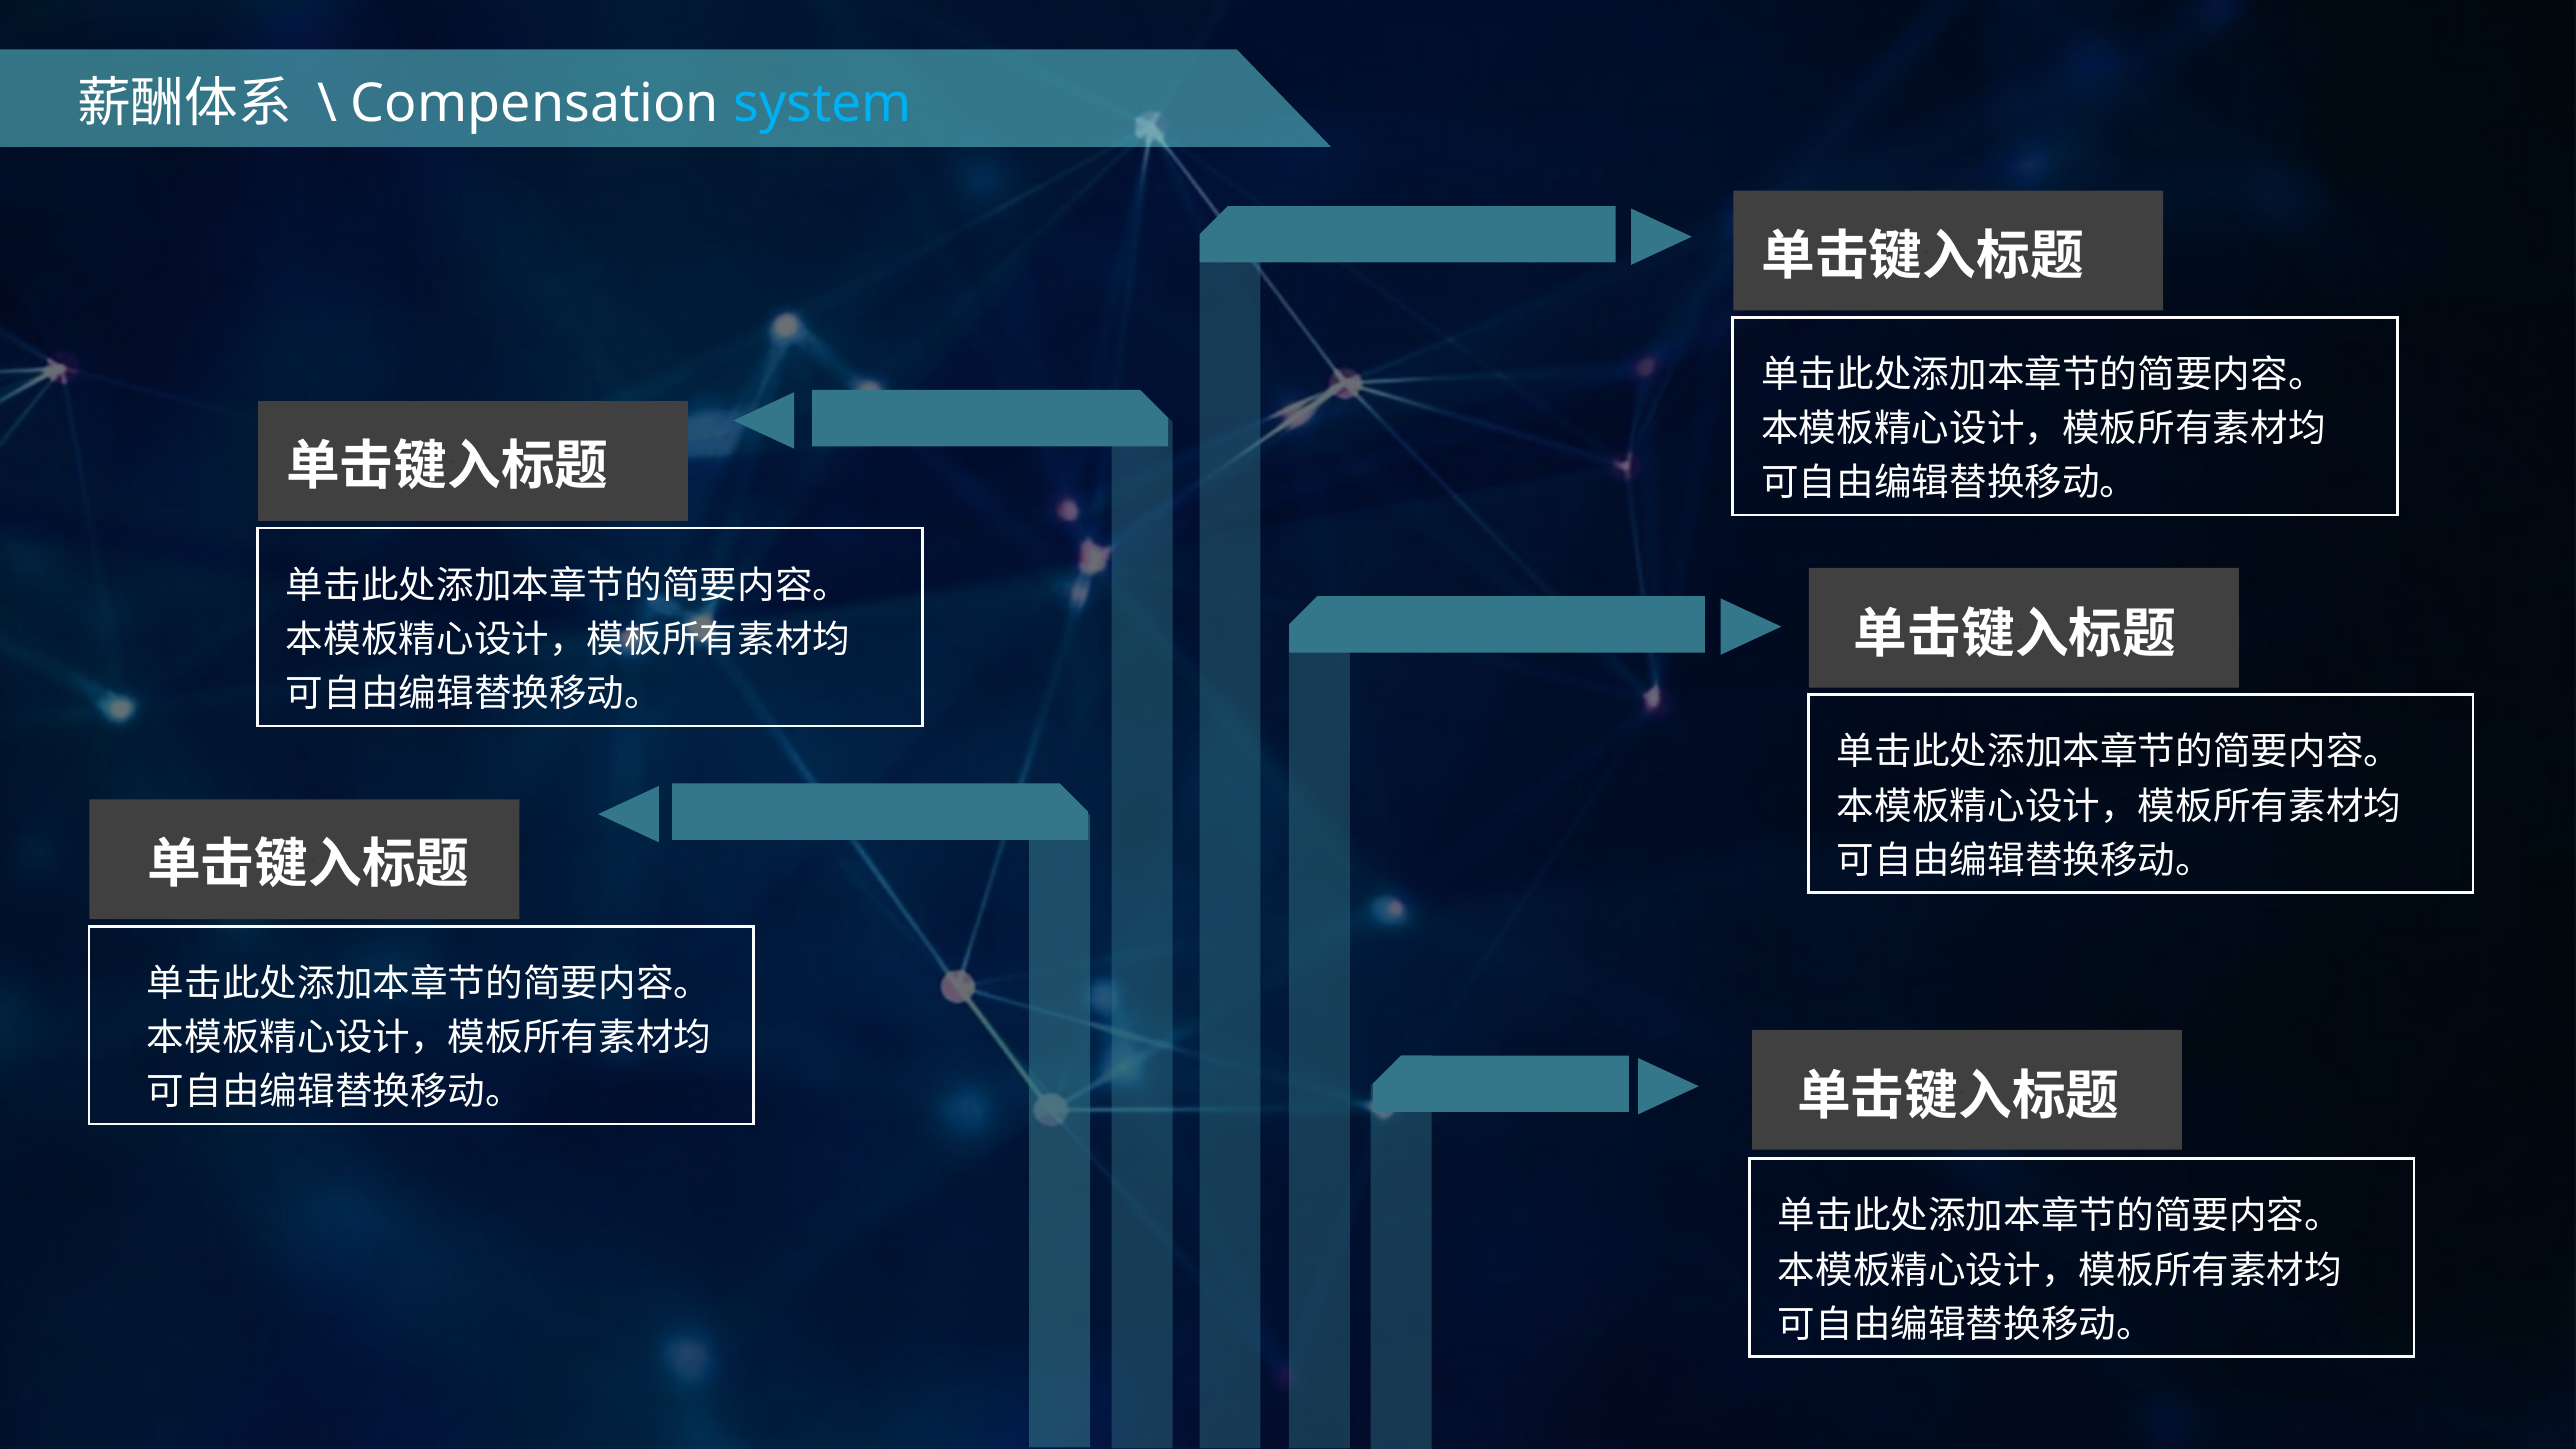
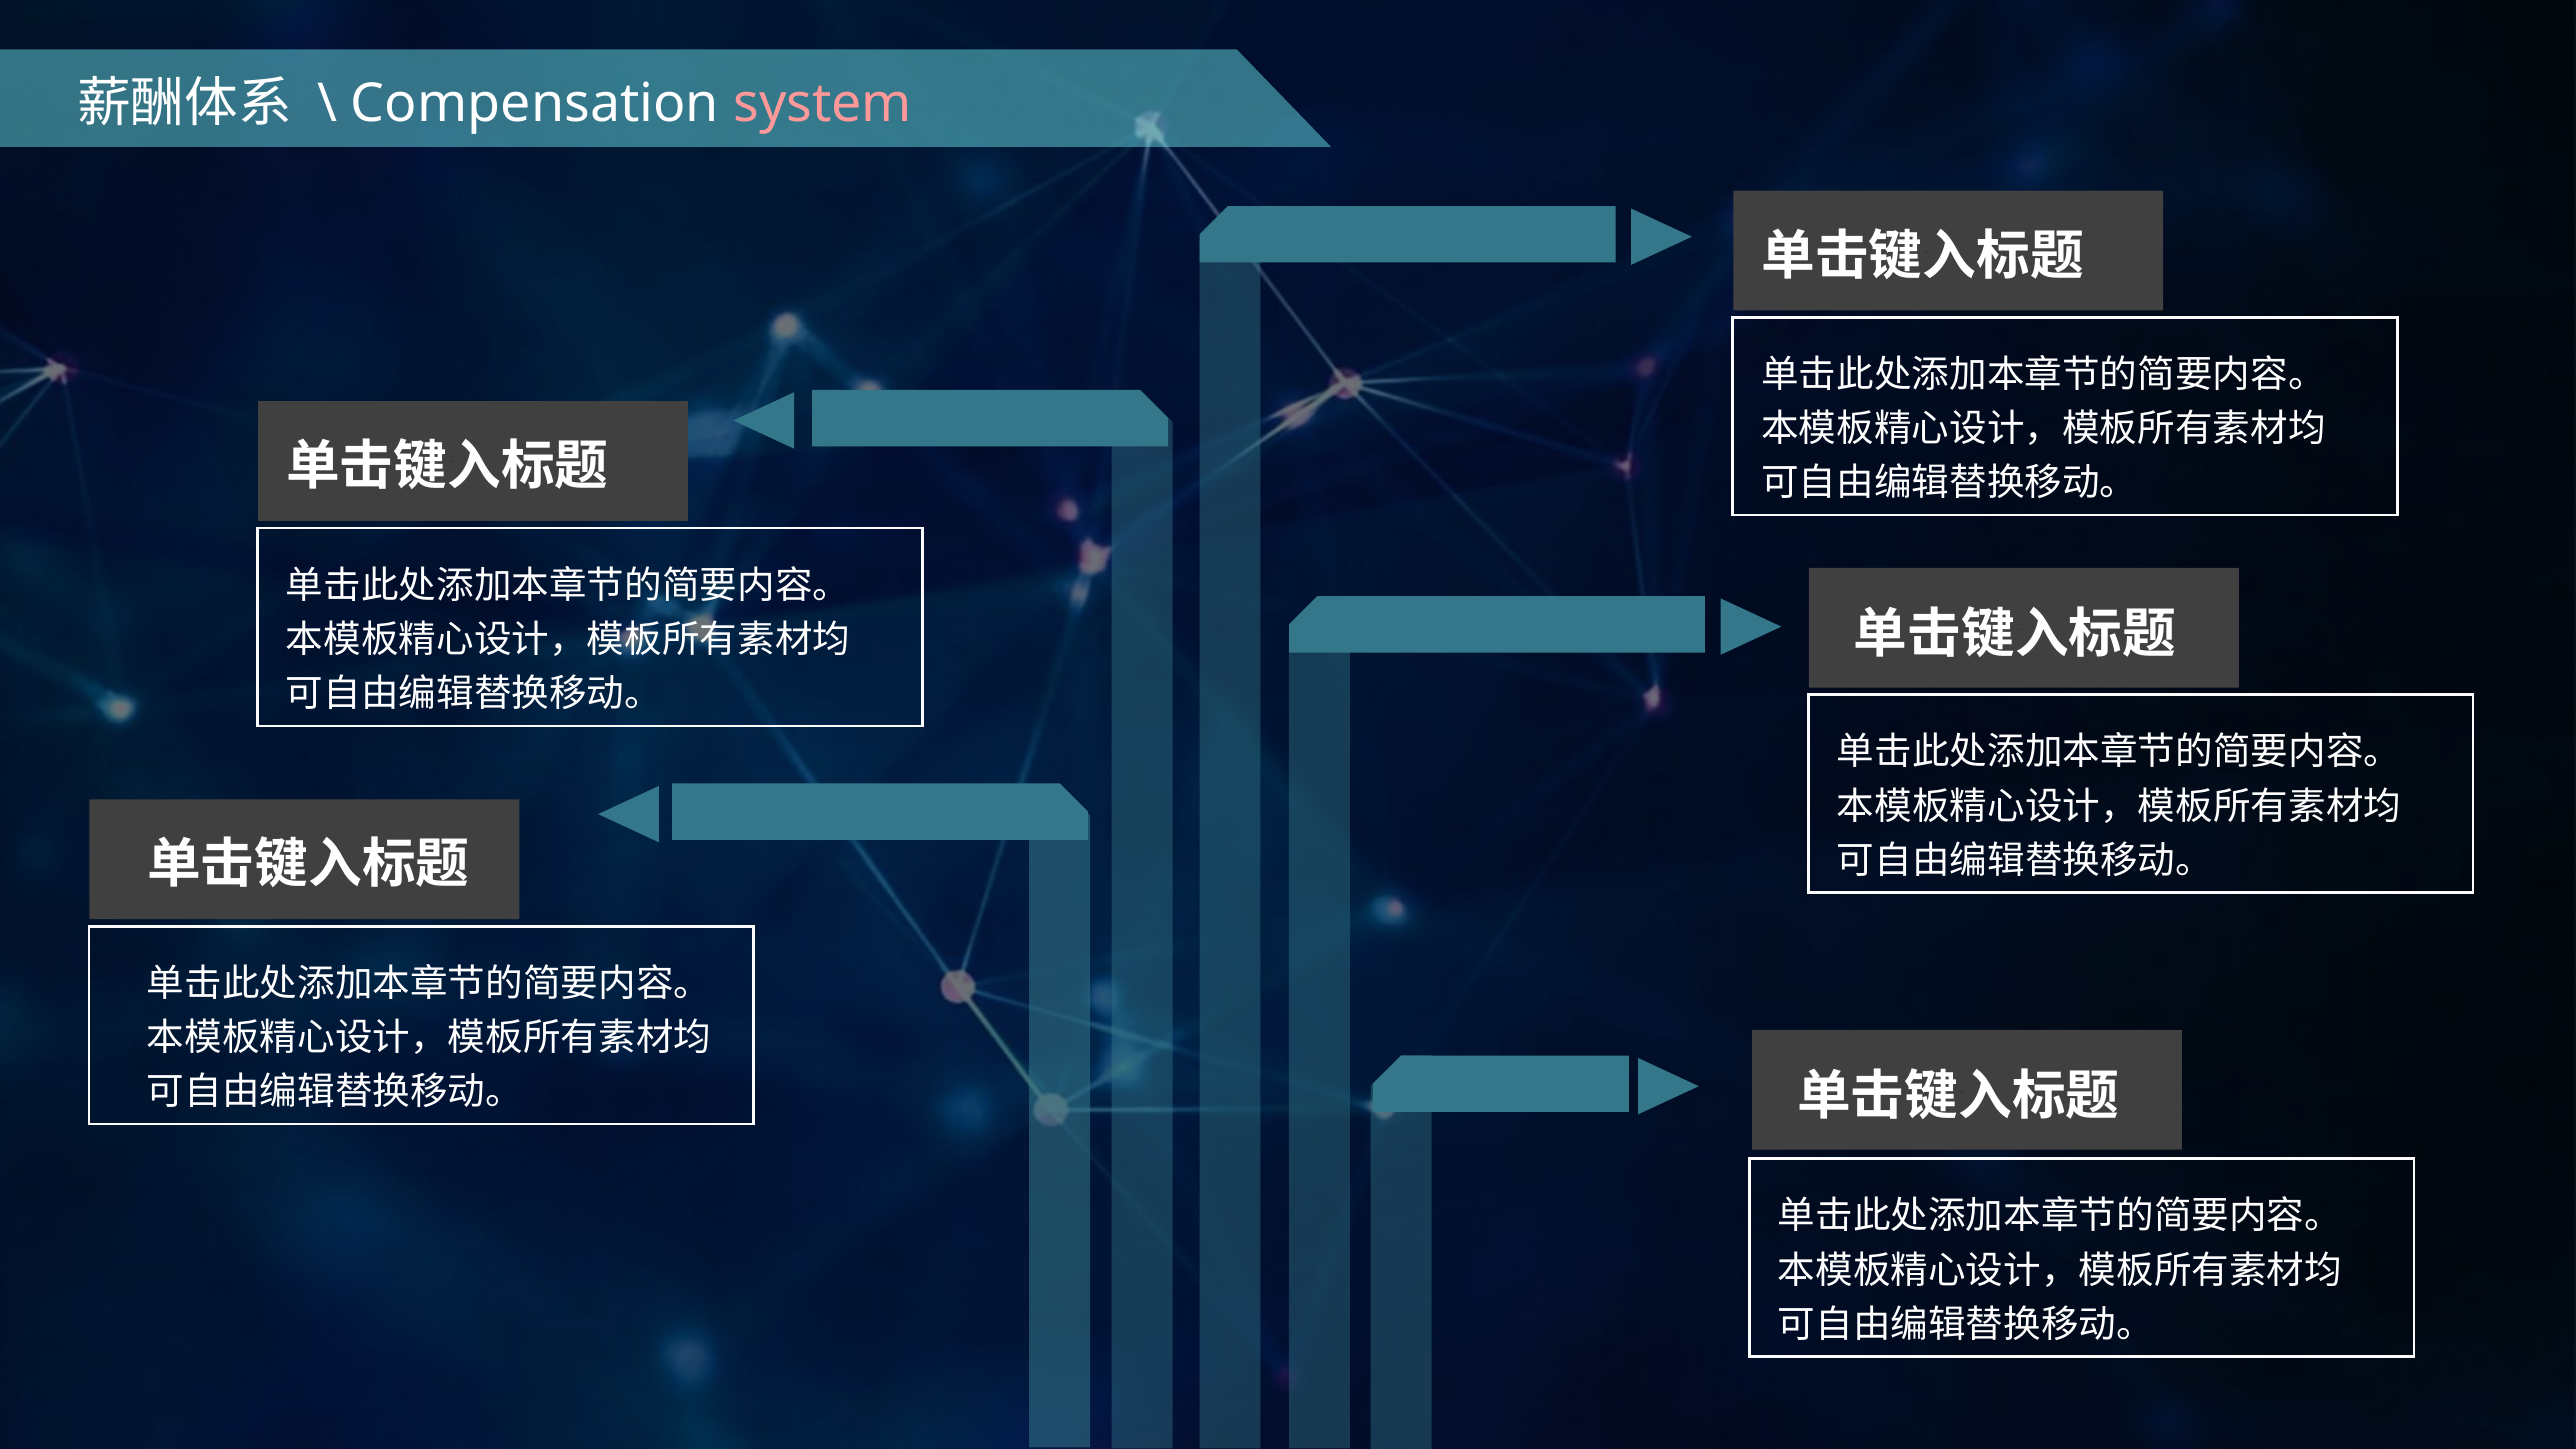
system colour: light blue -> pink
